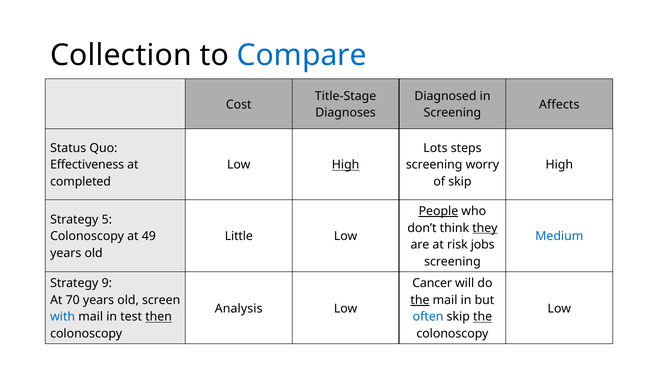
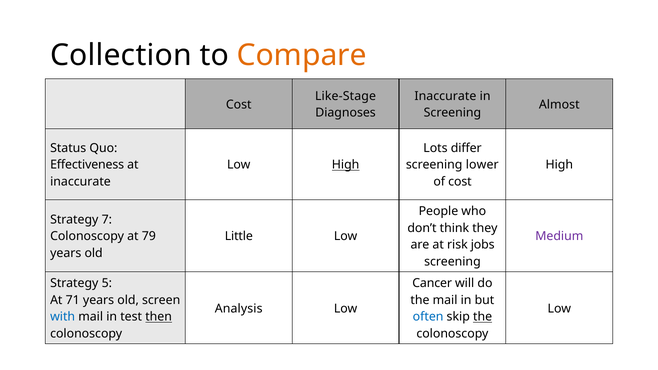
Compare colour: blue -> orange
Title-Stage: Title-Stage -> Like-Stage
Diagnosed at (445, 96): Diagnosed -> Inaccurate
Affects: Affects -> Almost
steps: steps -> differ
worry: worry -> lower
completed at (81, 182): completed -> inaccurate
of skip: skip -> cost
People underline: present -> none
5: 5 -> 7
they underline: present -> none
49: 49 -> 79
Medium colour: blue -> purple
9: 9 -> 5
70: 70 -> 71
the at (420, 300) underline: present -> none
